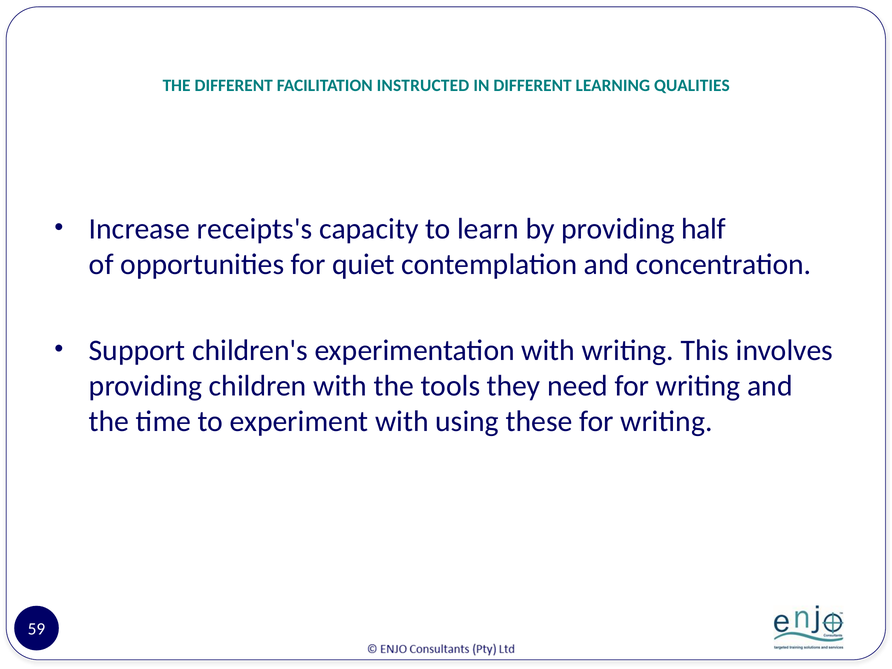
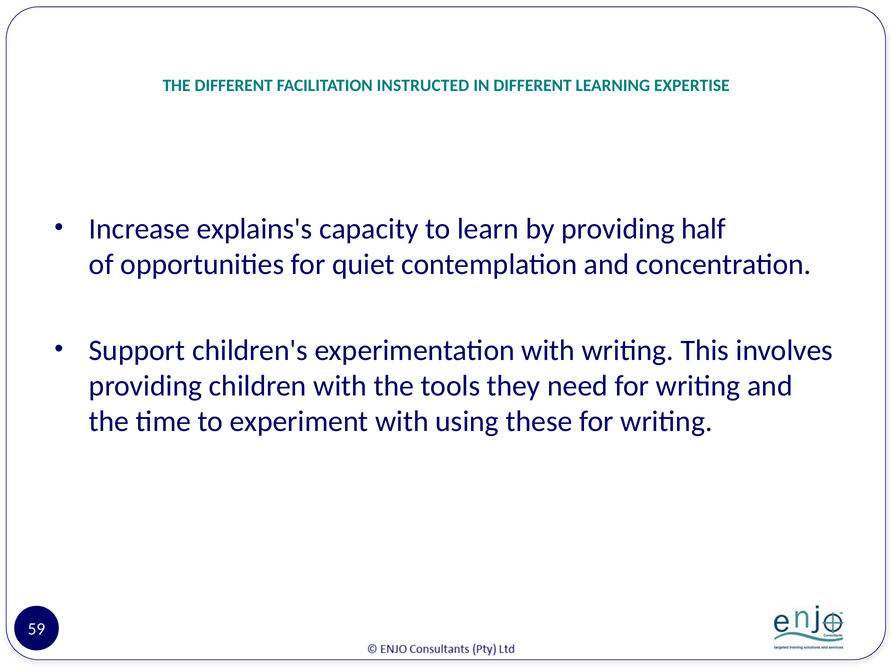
QUALITIES: QUALITIES -> EXPERTISE
receipts's: receipts's -> explains's
